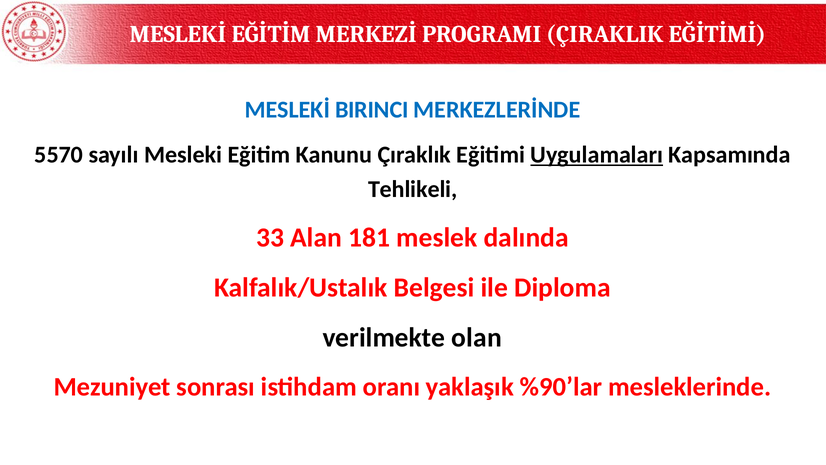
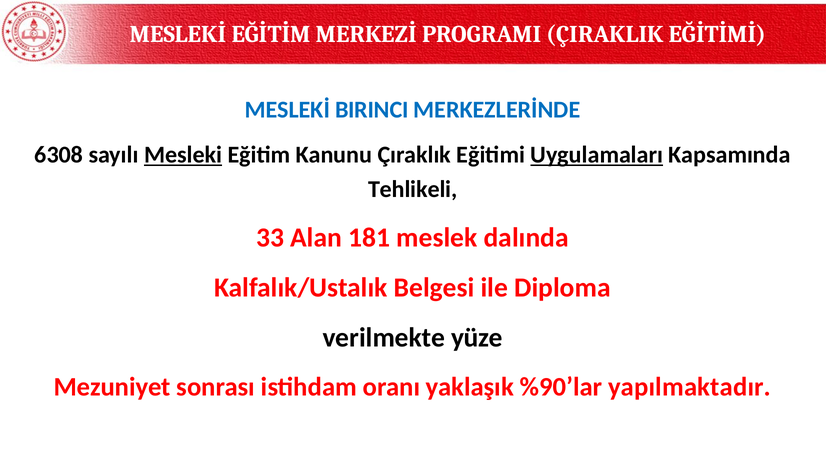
5570: 5570 -> 6308
Mesleki underline: none -> present
olan: olan -> yüze
mesleklerinde: mesleklerinde -> yapılmaktadır
